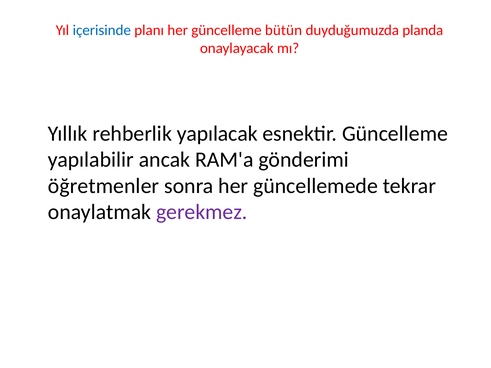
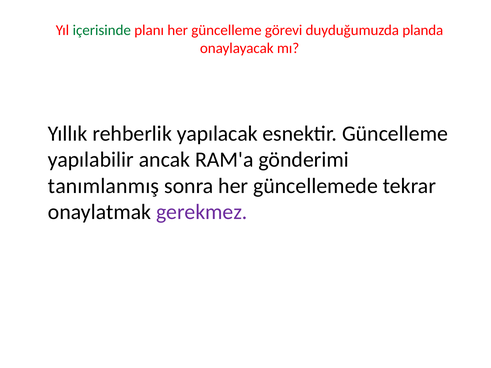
içerisinde colour: blue -> green
bütün: bütün -> görevi
öğretmenler: öğretmenler -> tanımlanmış
